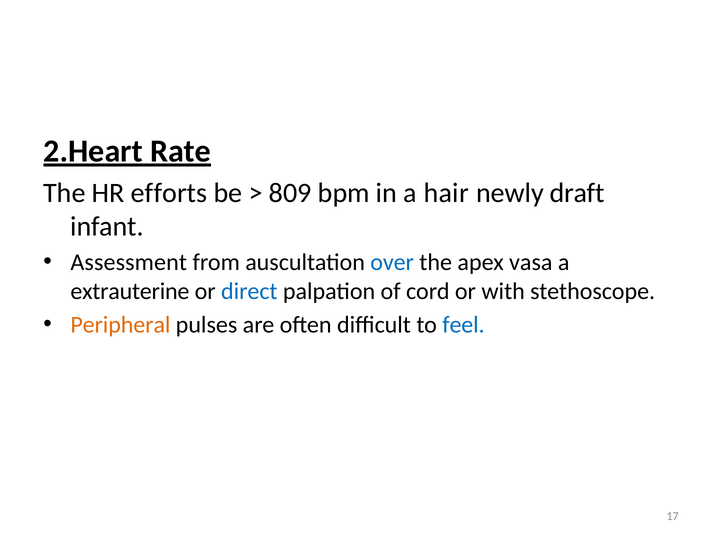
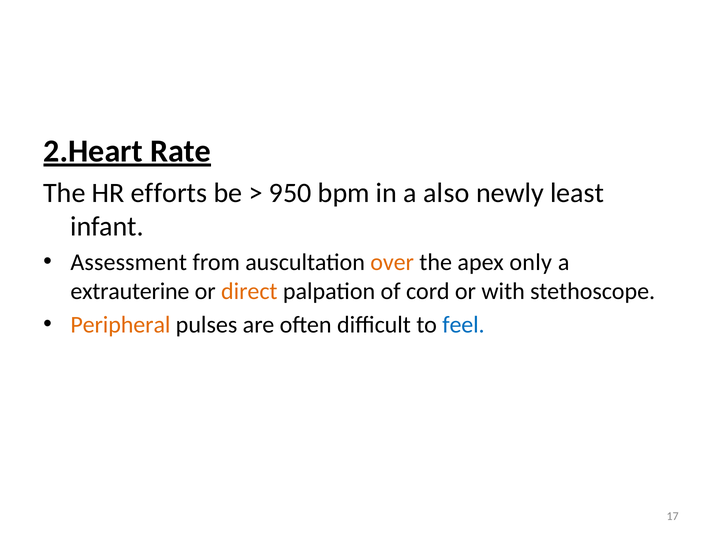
809: 809 -> 950
hair: hair -> also
draft: draft -> least
over colour: blue -> orange
vasa: vasa -> only
direct colour: blue -> orange
